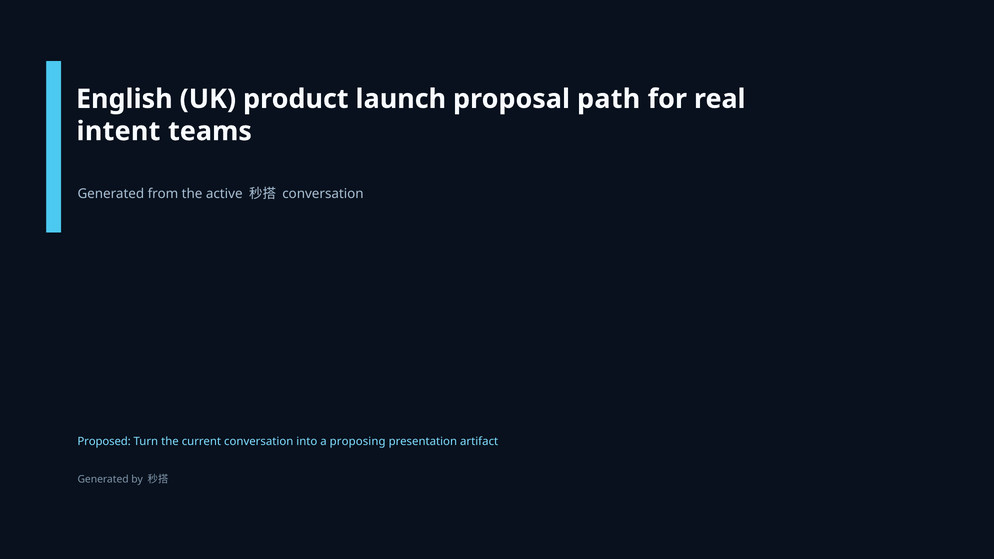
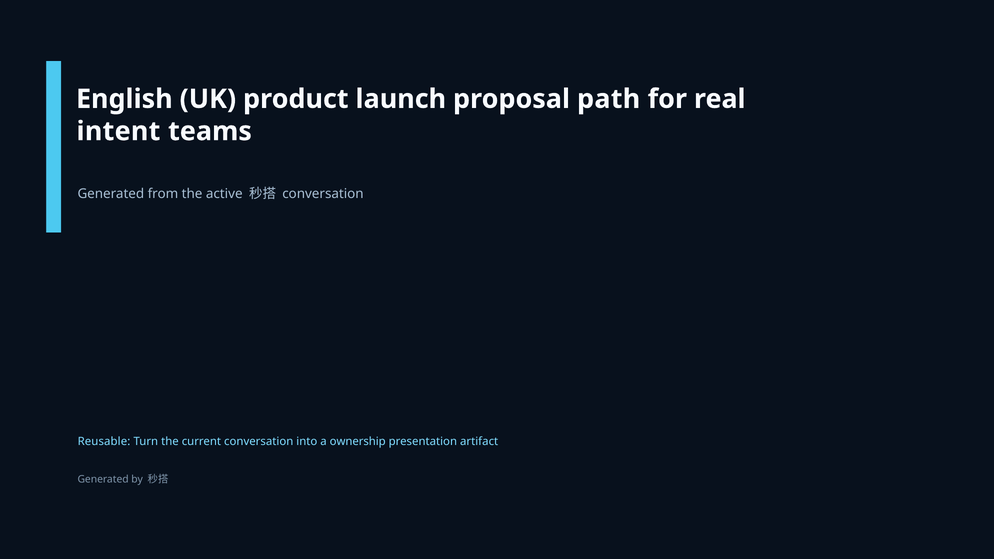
Proposed: Proposed -> Reusable
proposing: proposing -> ownership
